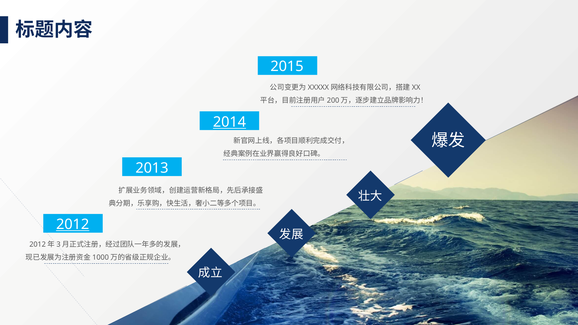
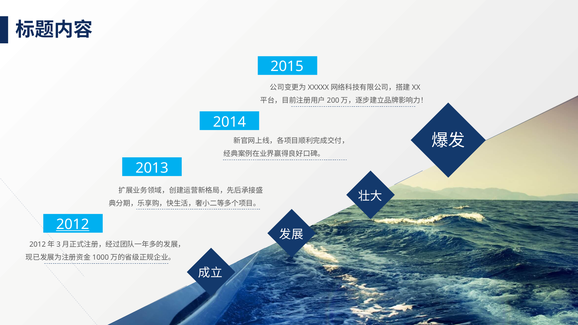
2014 underline: present -> none
